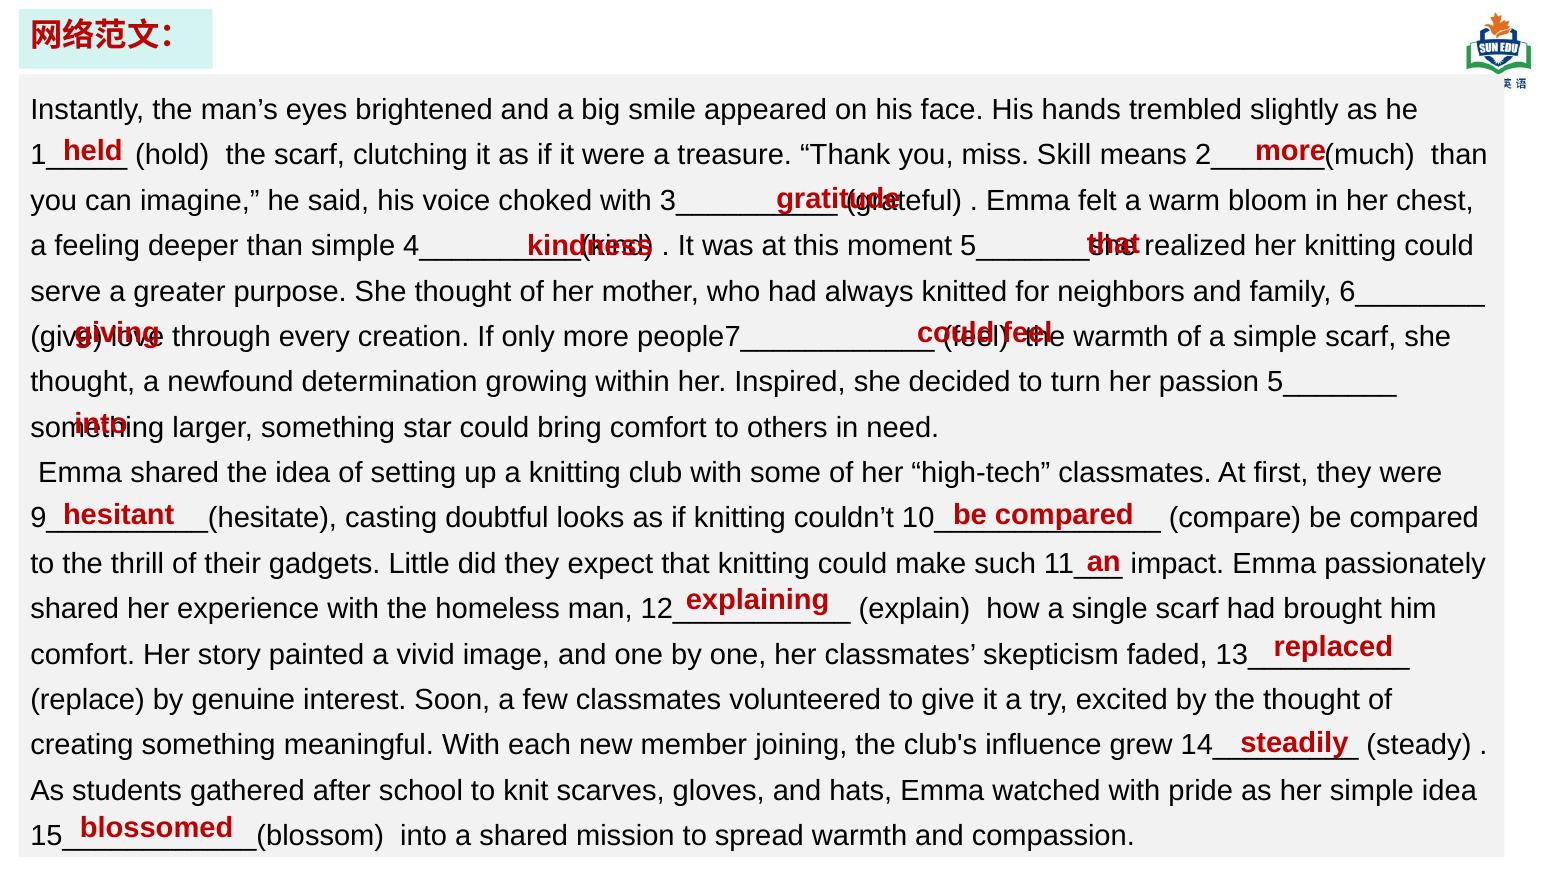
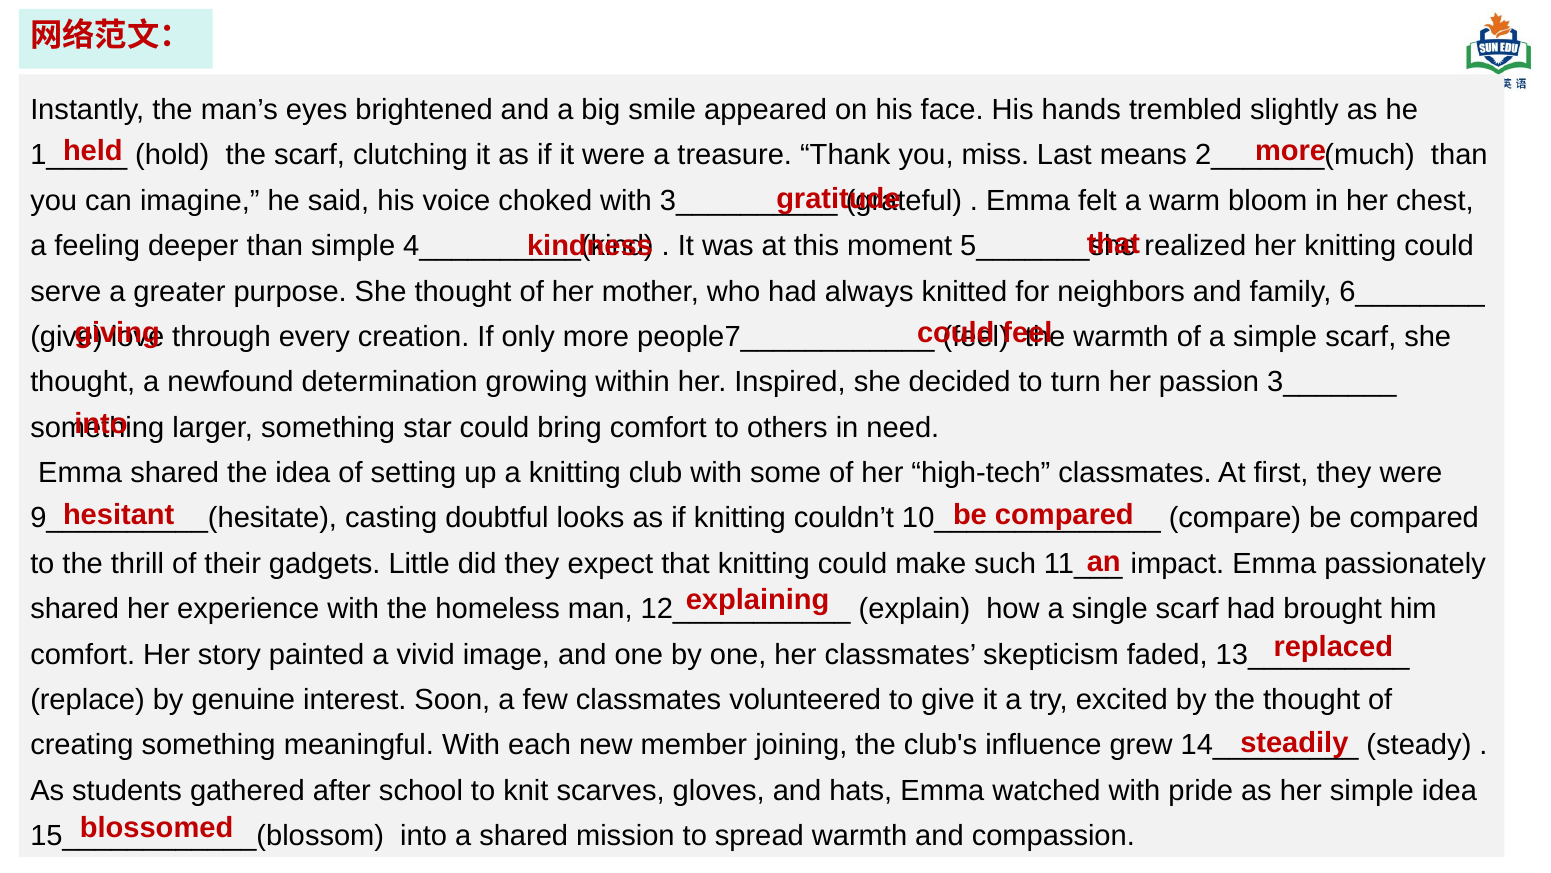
Skill: Skill -> Last
5_______: 5_______ -> 3_______
